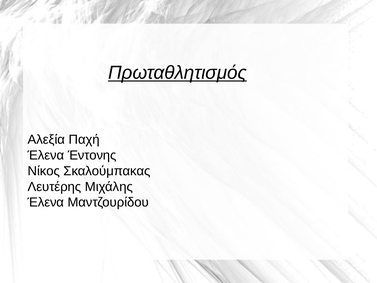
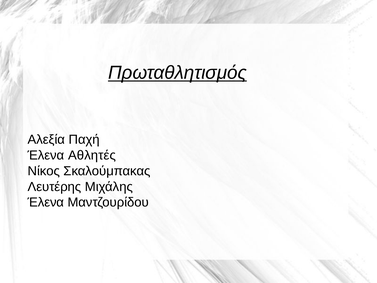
Έντονης: Έντονης -> Αθλητές
